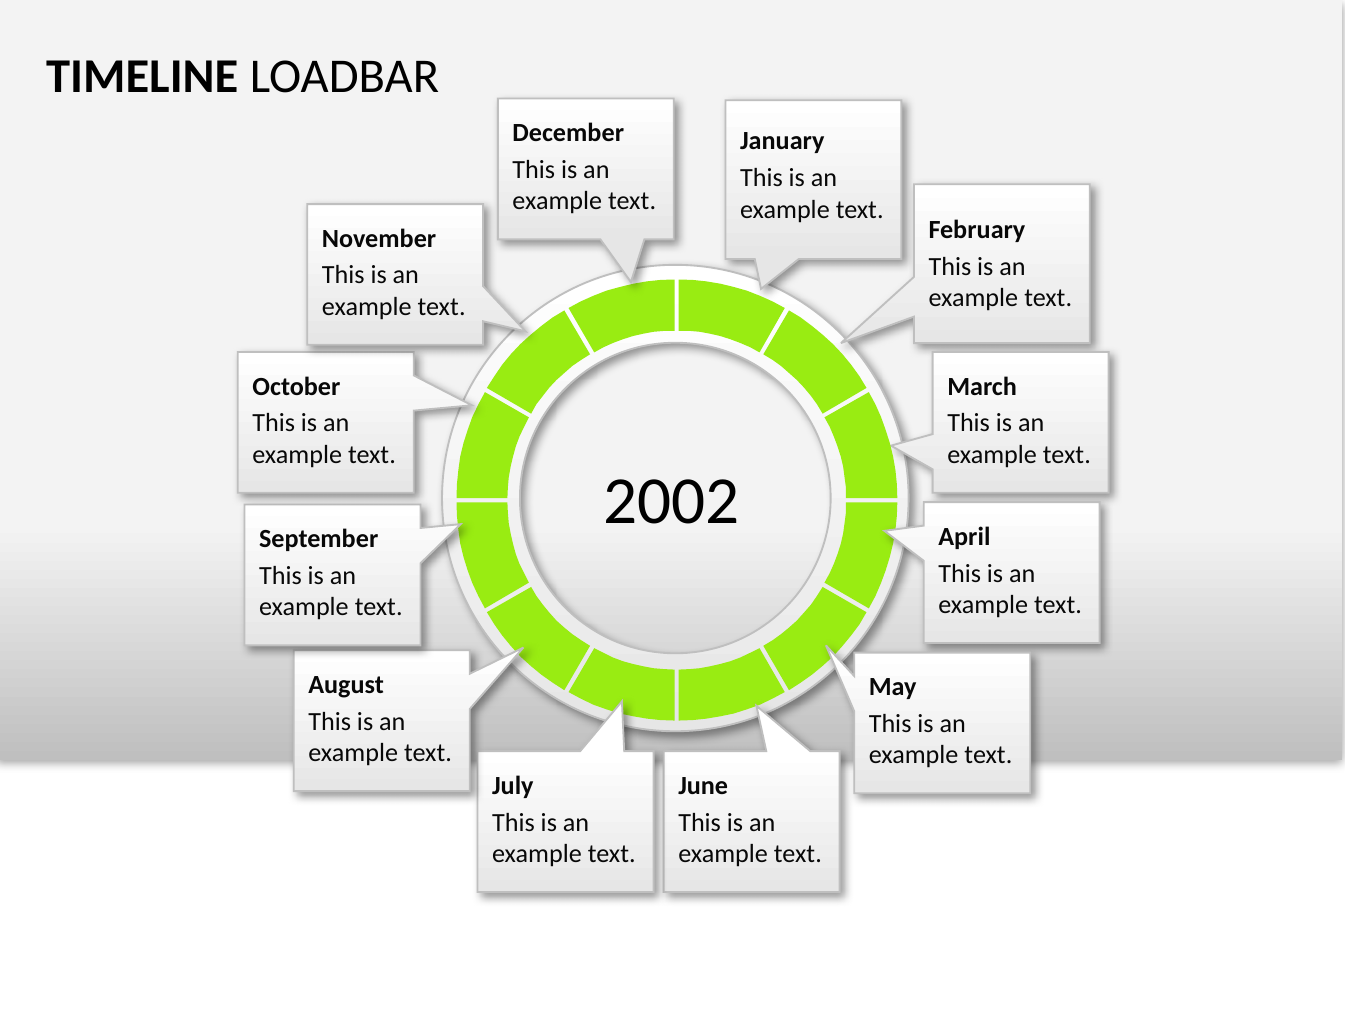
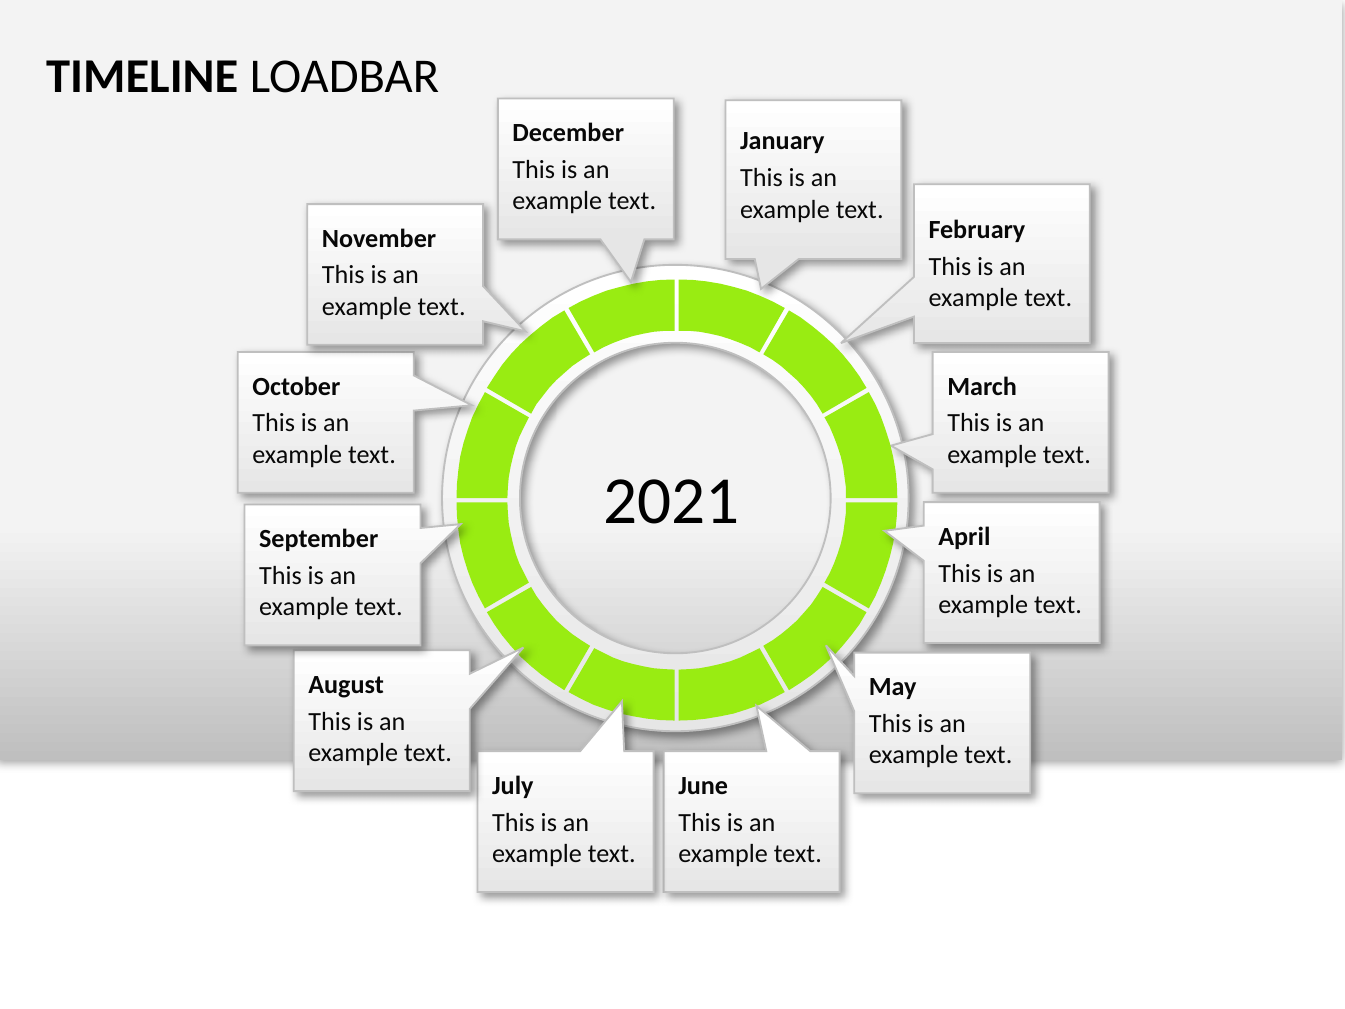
2002: 2002 -> 2021
